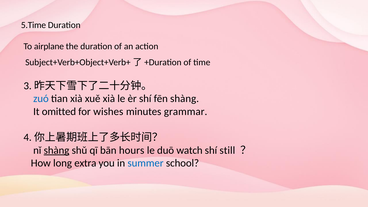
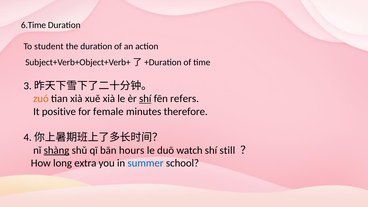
5.Time: 5.Time -> 6.Time
airplane: airplane -> student
zuó colour: blue -> orange
shí at (145, 99) underline: none -> present
fēn shàng: shàng -> refers
omitted: omitted -> positive
wishes: wishes -> female
grammar: grammar -> therefore
